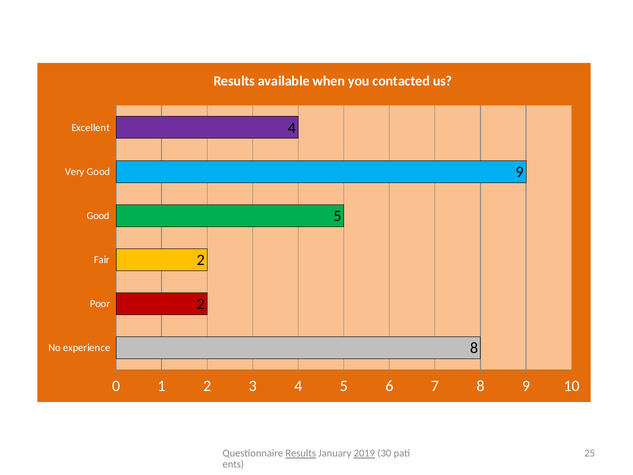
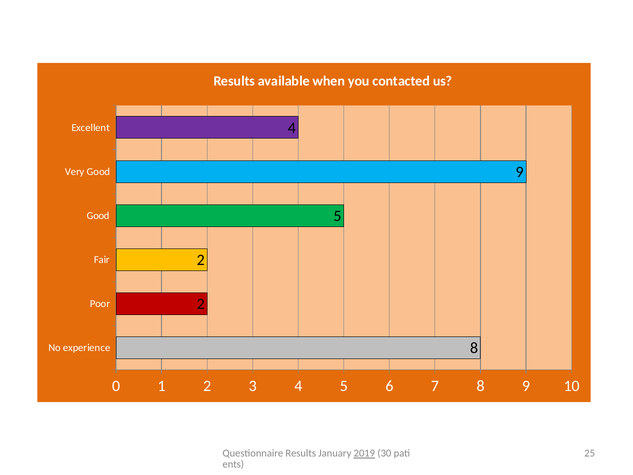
Results at (301, 453) underline: present -> none
